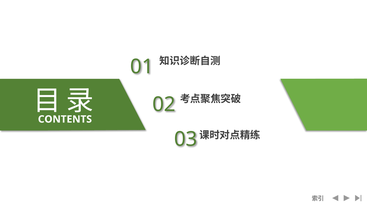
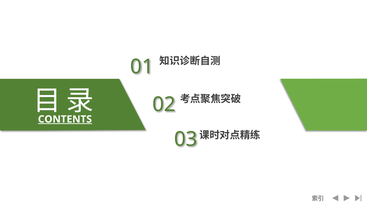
CONTENTS underline: none -> present
